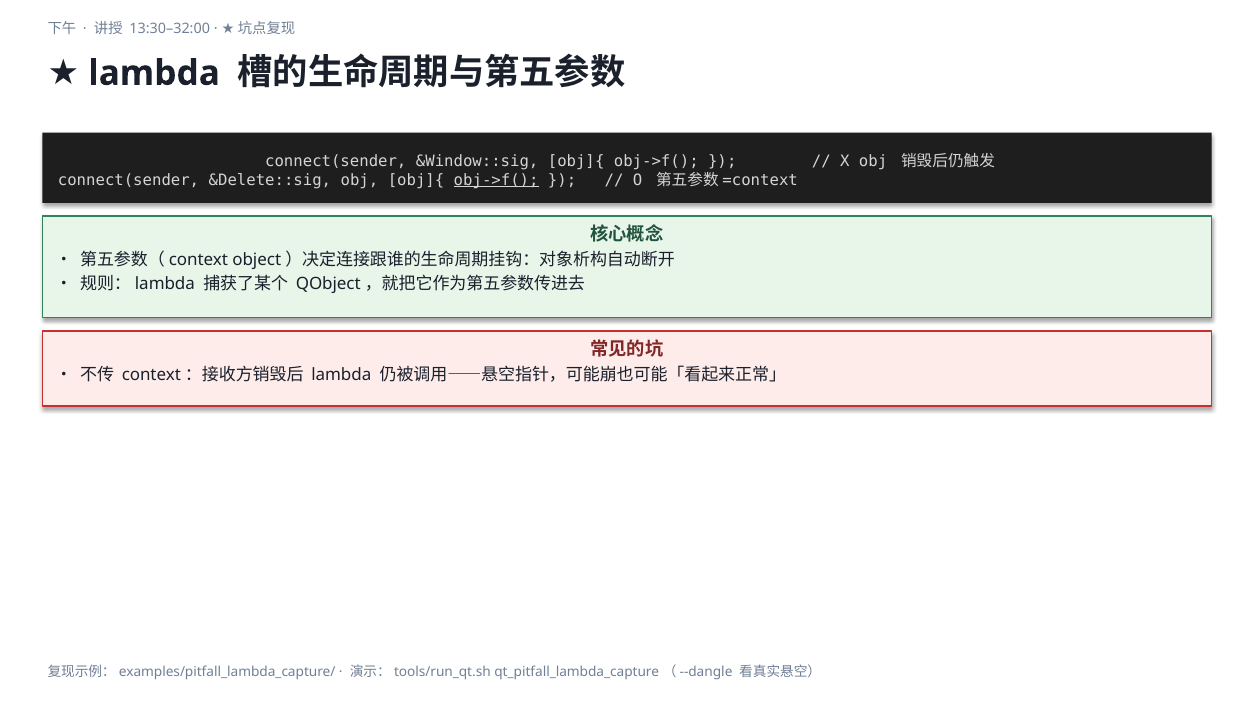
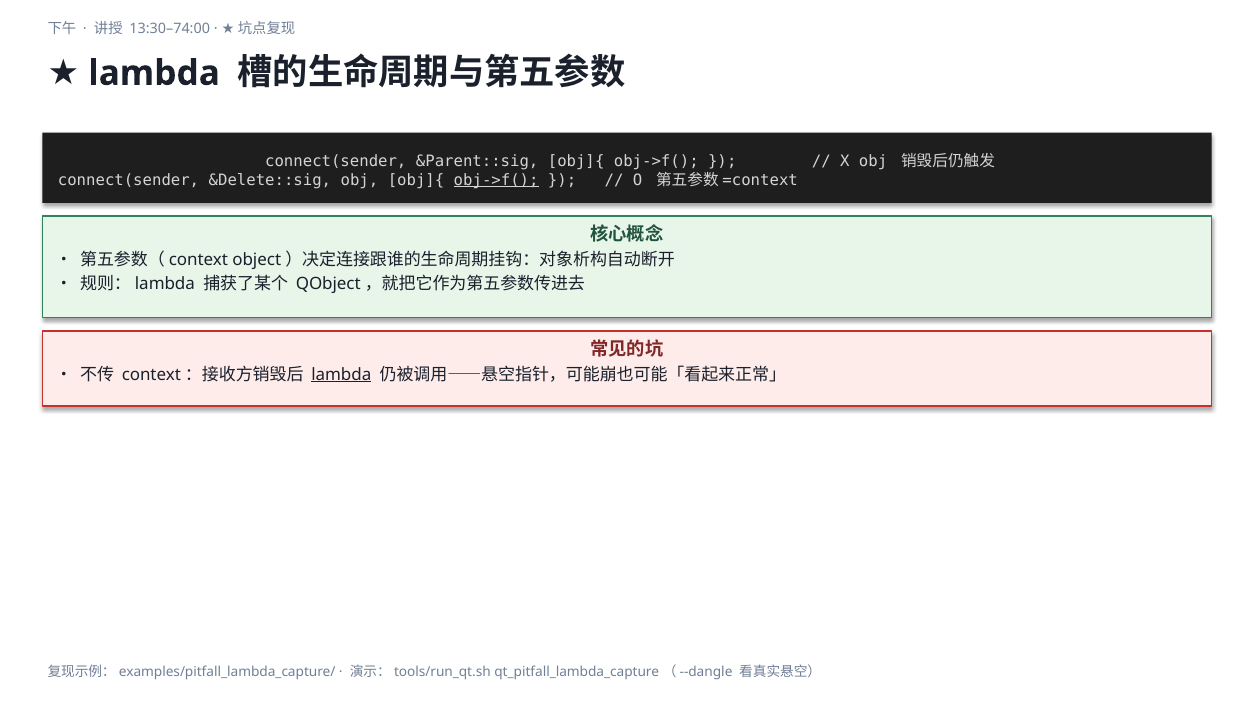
13:30–32:00: 13:30–32:00 -> 13:30–74:00
&Window::sig: &Window::sig -> &Parent::sig
lambda at (341, 375) underline: none -> present
